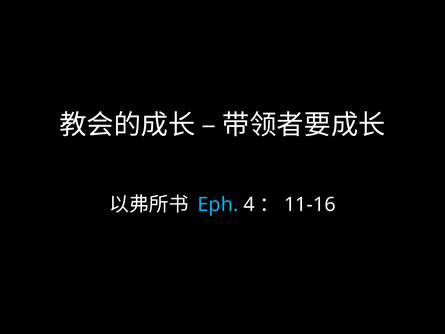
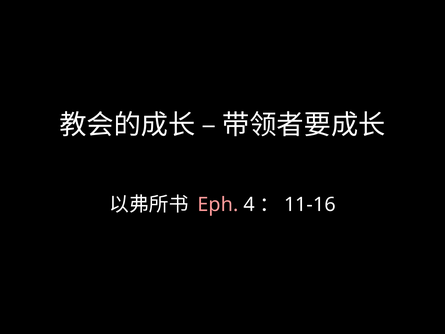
Eph colour: light blue -> pink
